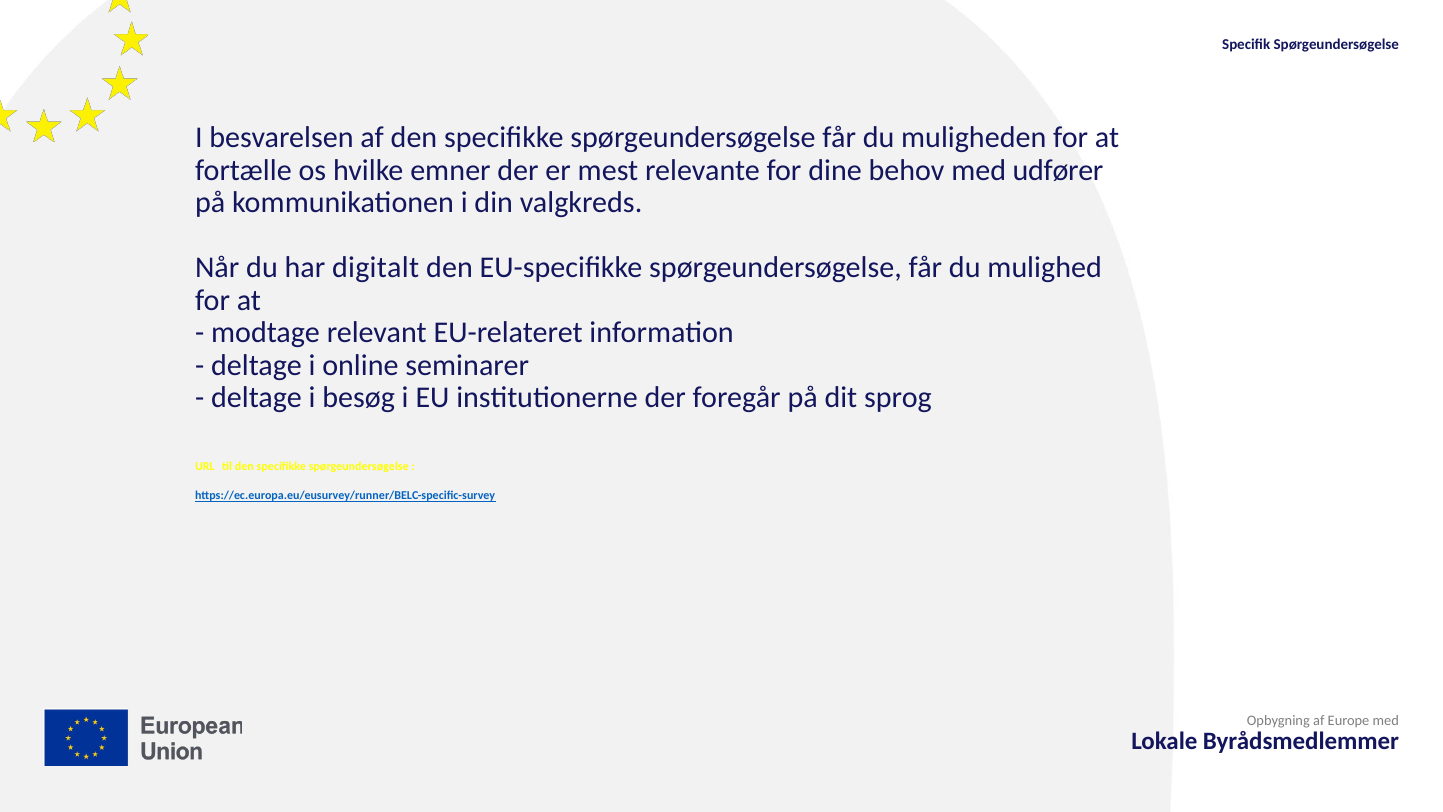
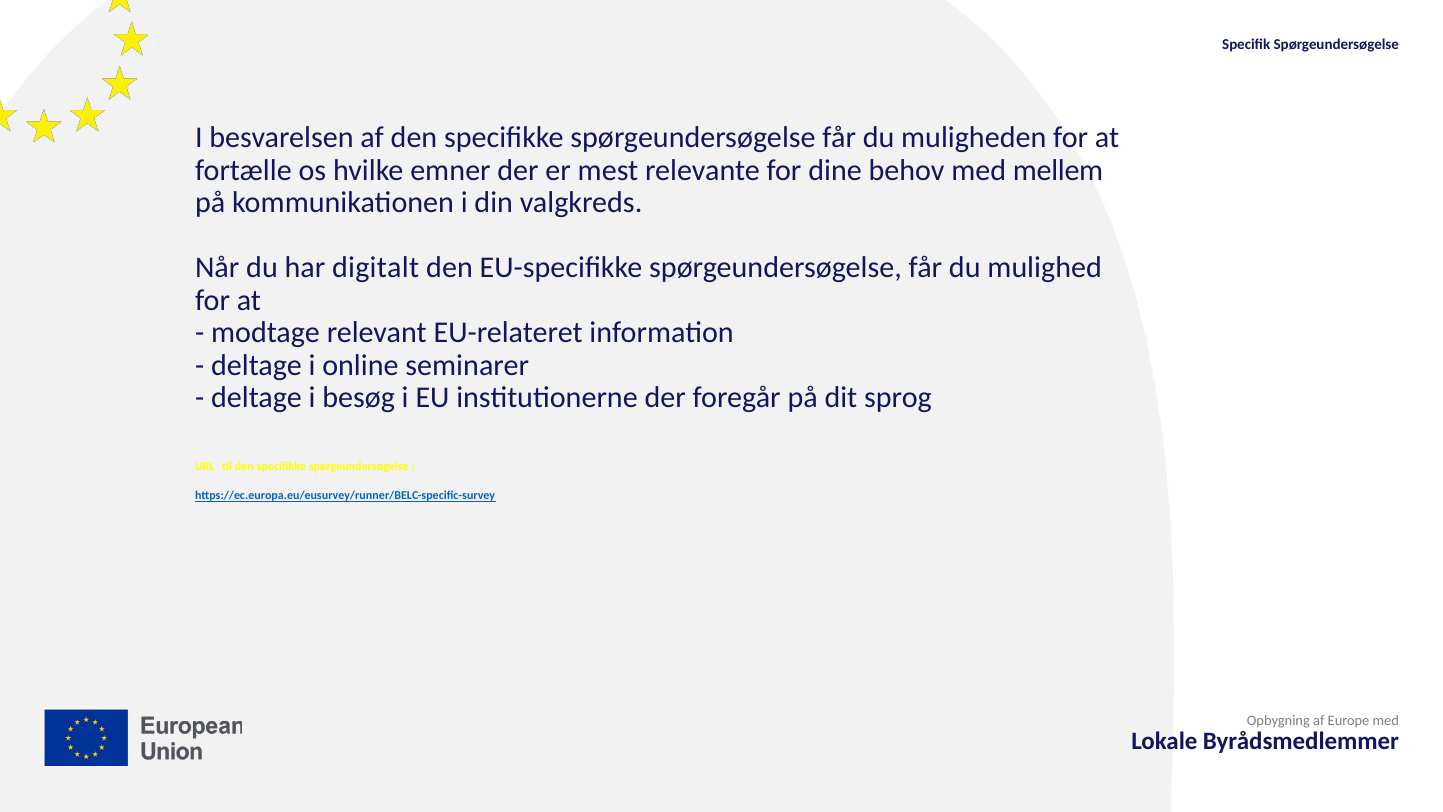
udfører: udfører -> mellem
